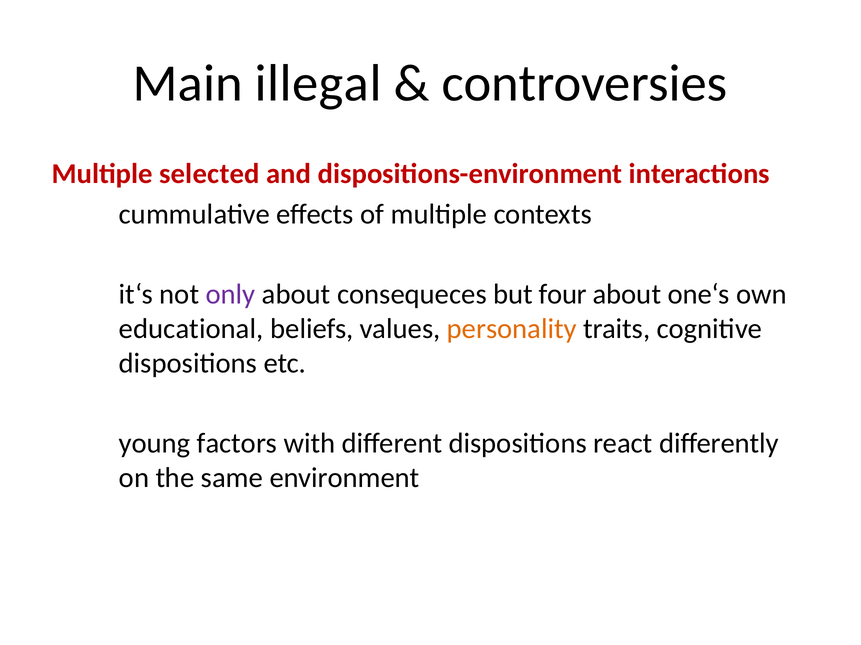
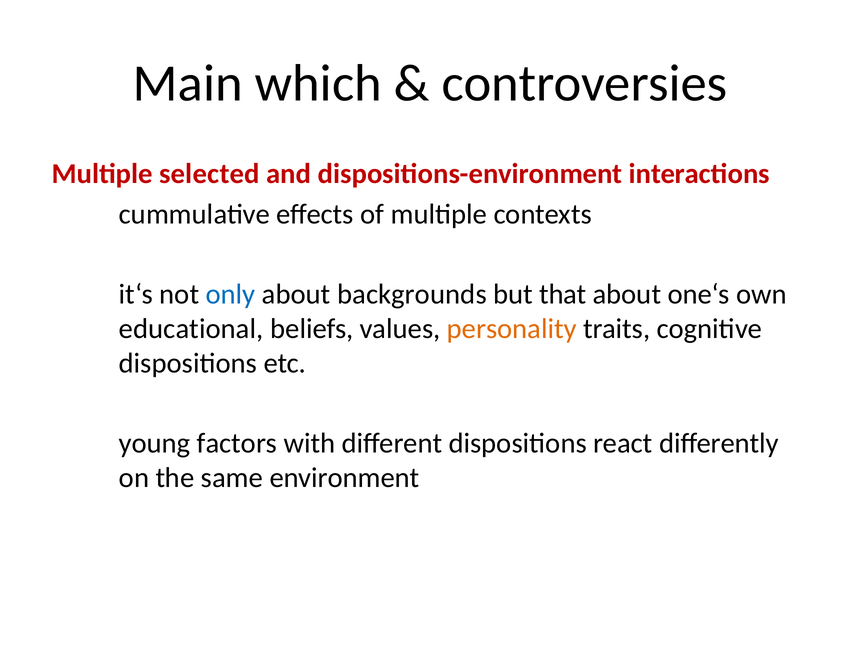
illegal: illegal -> which
only colour: purple -> blue
consequeces: consequeces -> backgrounds
four: four -> that
